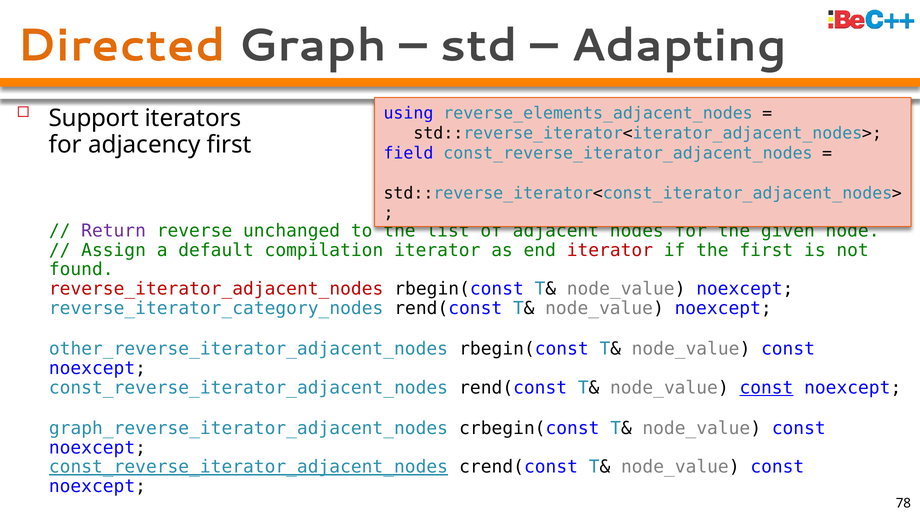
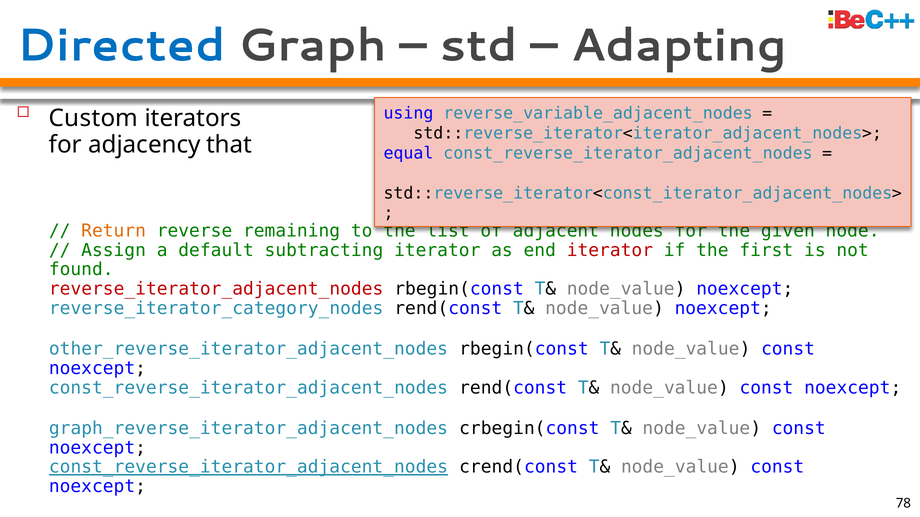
Directed colour: orange -> blue
reverse_elements_adjacent_nodes: reverse_elements_adjacent_nodes -> reverse_variable_adjacent_nodes
Support: Support -> Custom
adjacency first: first -> that
field: field -> equal
Return colour: purple -> orange
unchanged: unchanged -> remaining
compilation: compilation -> subtracting
const at (766, 388) underline: present -> none
